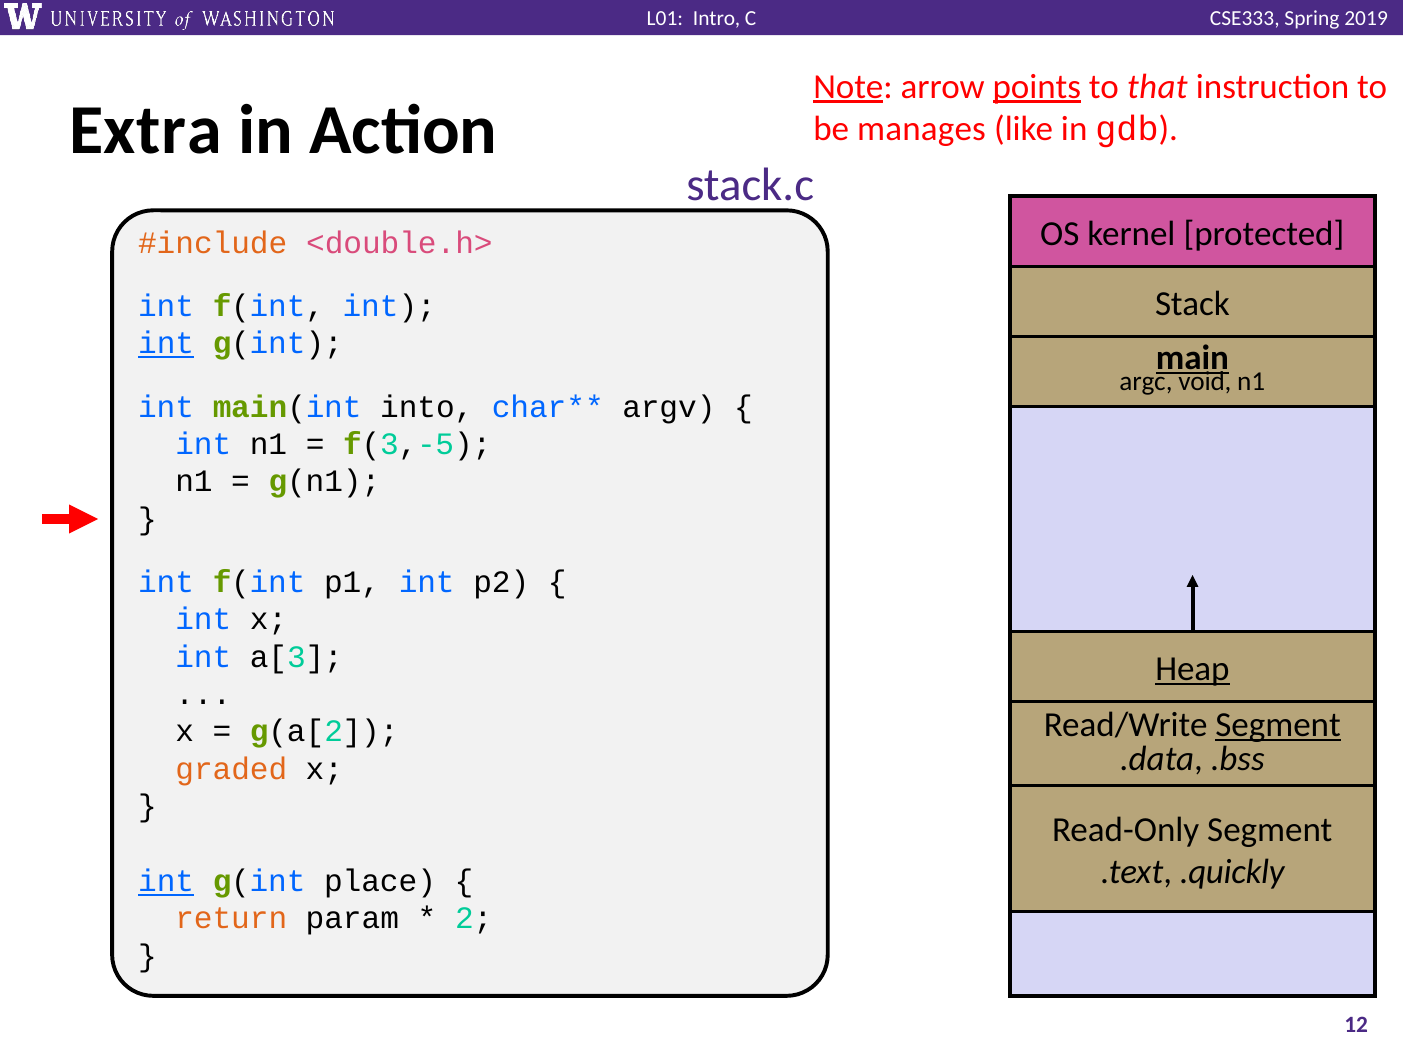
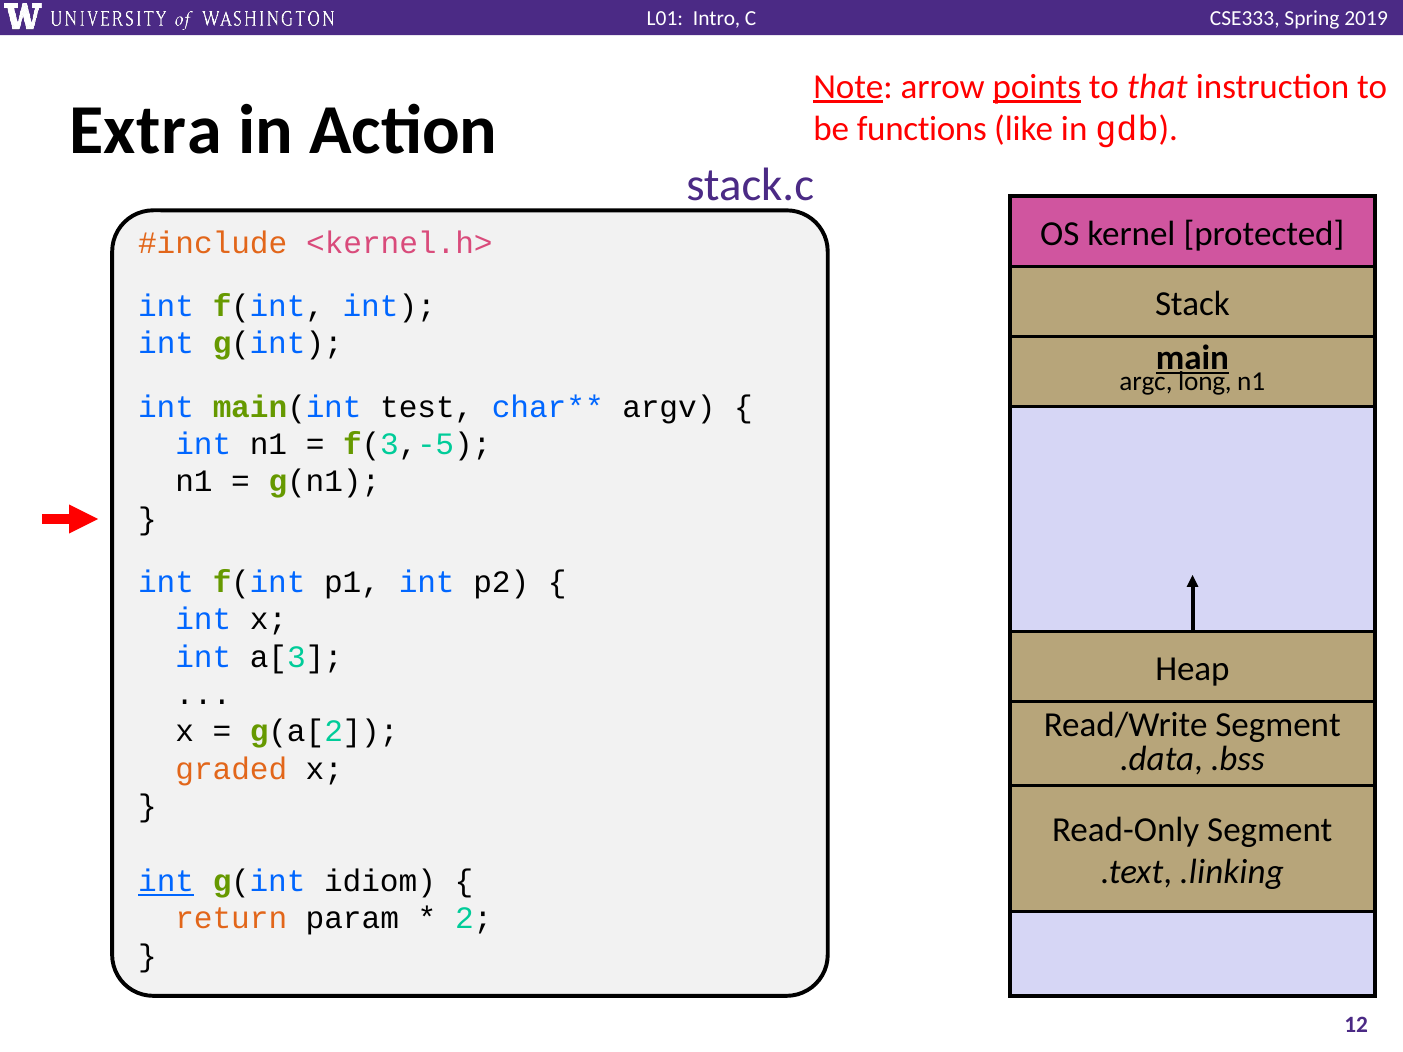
manages: manages -> functions
<double.h>: <double.h> -> <kernel.h>
int at (166, 344) underline: present -> none
void: void -> long
into: into -> test
Heap underline: present -> none
Segment at (1278, 725) underline: present -> none
.quickly: .quickly -> .linking
place: place -> idiom
